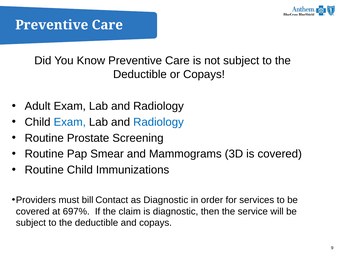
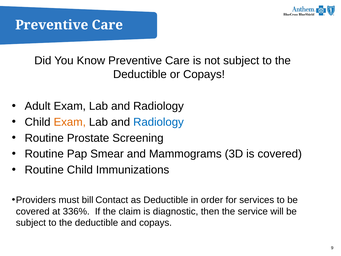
Exam at (70, 122) colour: blue -> orange
as Diagnostic: Diagnostic -> Deductible
697%: 697% -> 336%
